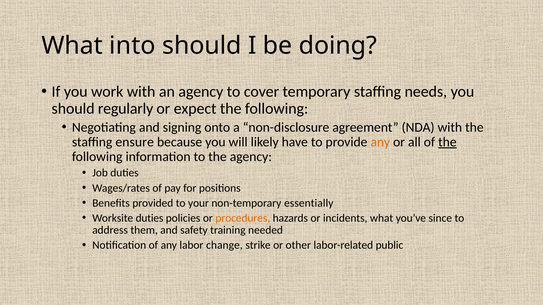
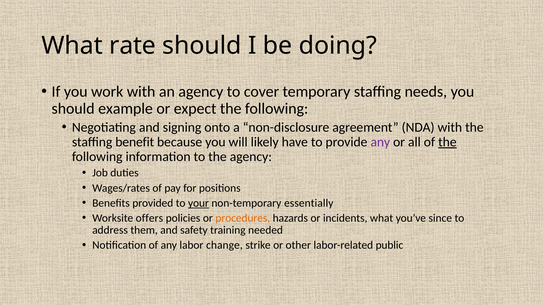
into: into -> rate
regularly: regularly -> example
ensure: ensure -> benefit
any at (380, 142) colour: orange -> purple
your underline: none -> present
Worksite duties: duties -> offers
